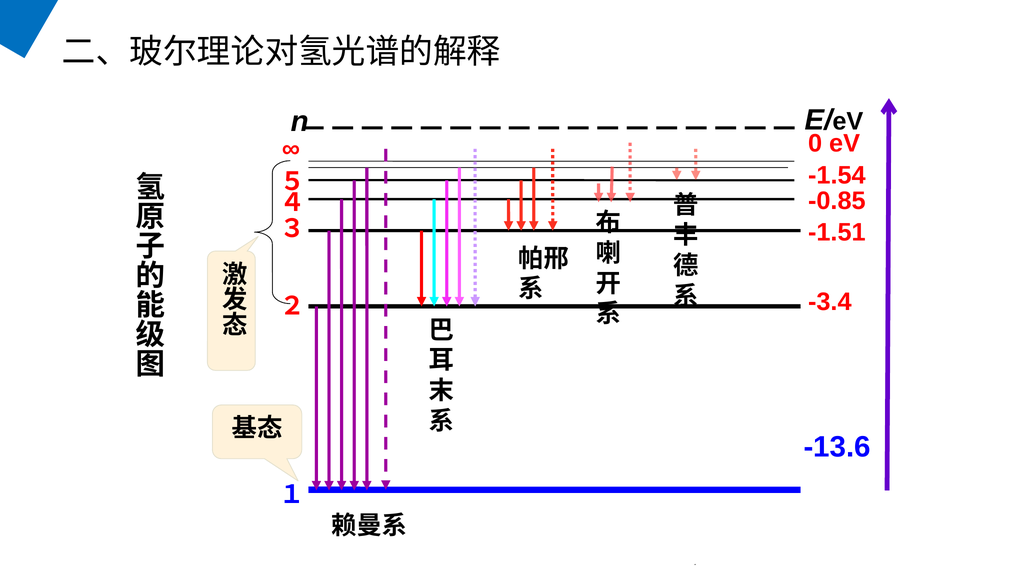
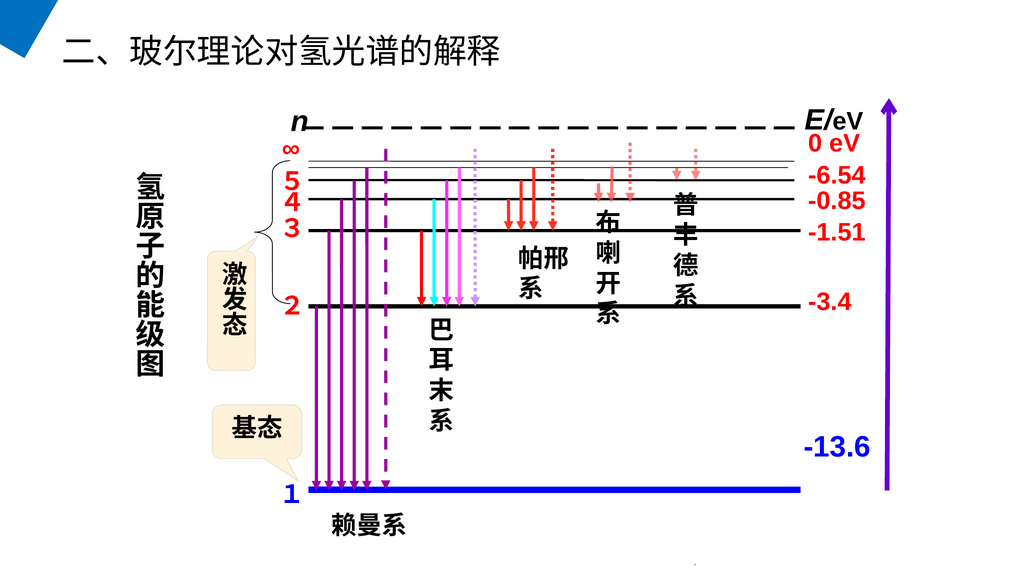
-1.54: -1.54 -> -6.54
